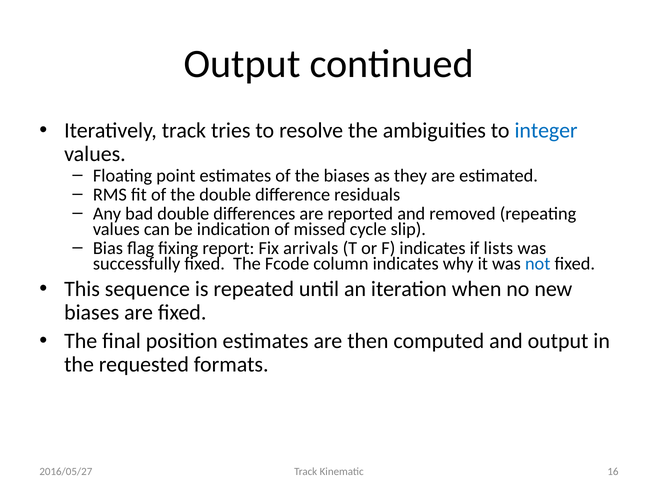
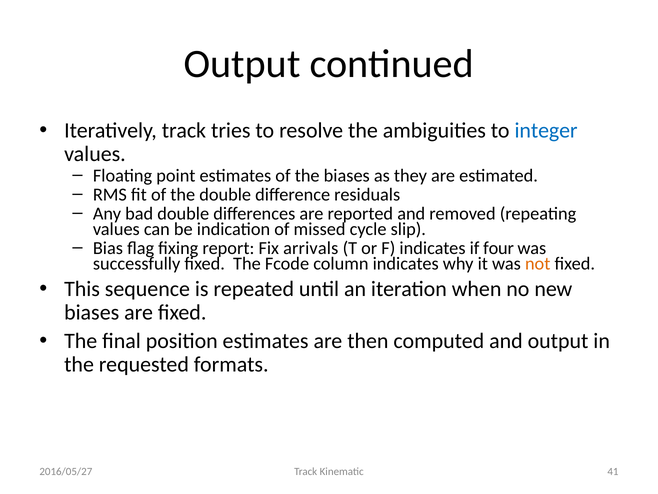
lists: lists -> four
not colour: blue -> orange
16: 16 -> 41
